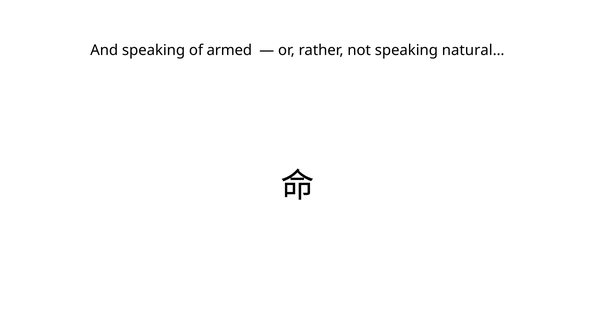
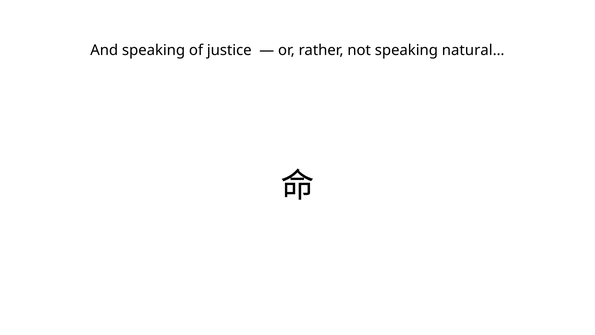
armed: armed -> justice
